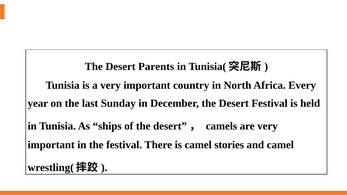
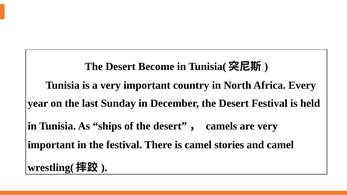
Parents: Parents -> Become
